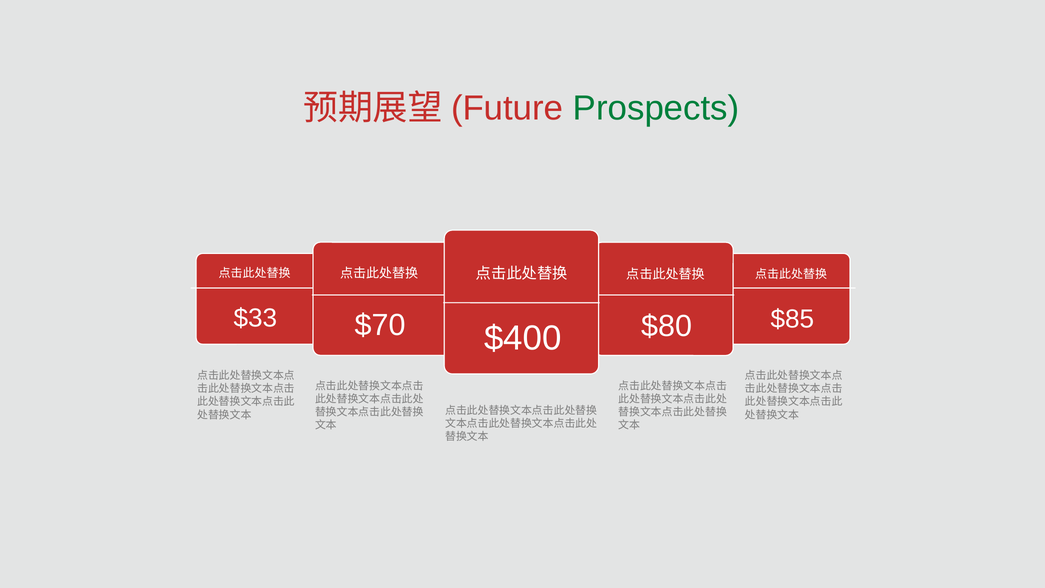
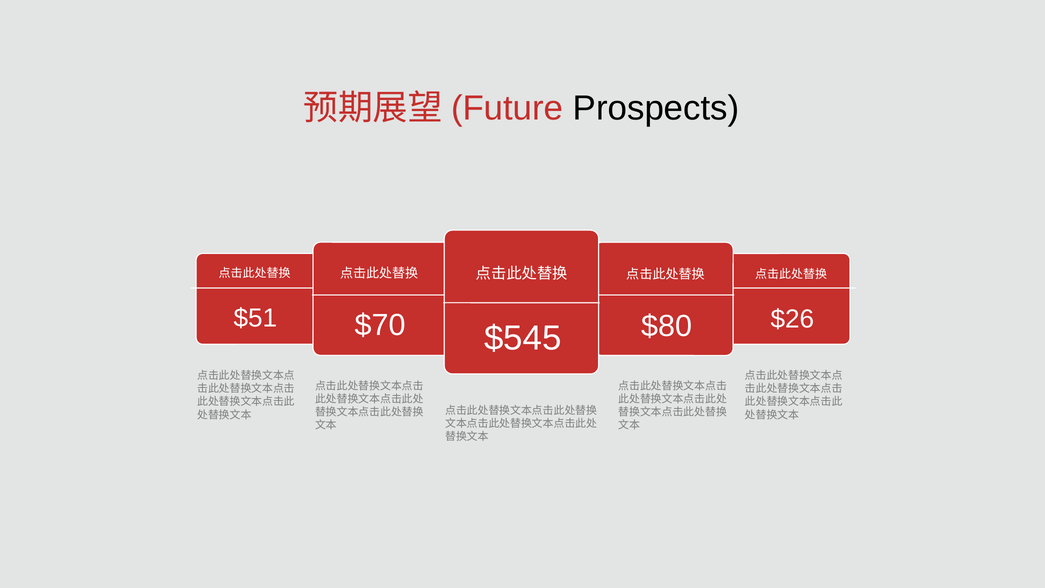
Prospects colour: green -> black
$33: $33 -> $51
$400: $400 -> $545
$85: $85 -> $26
